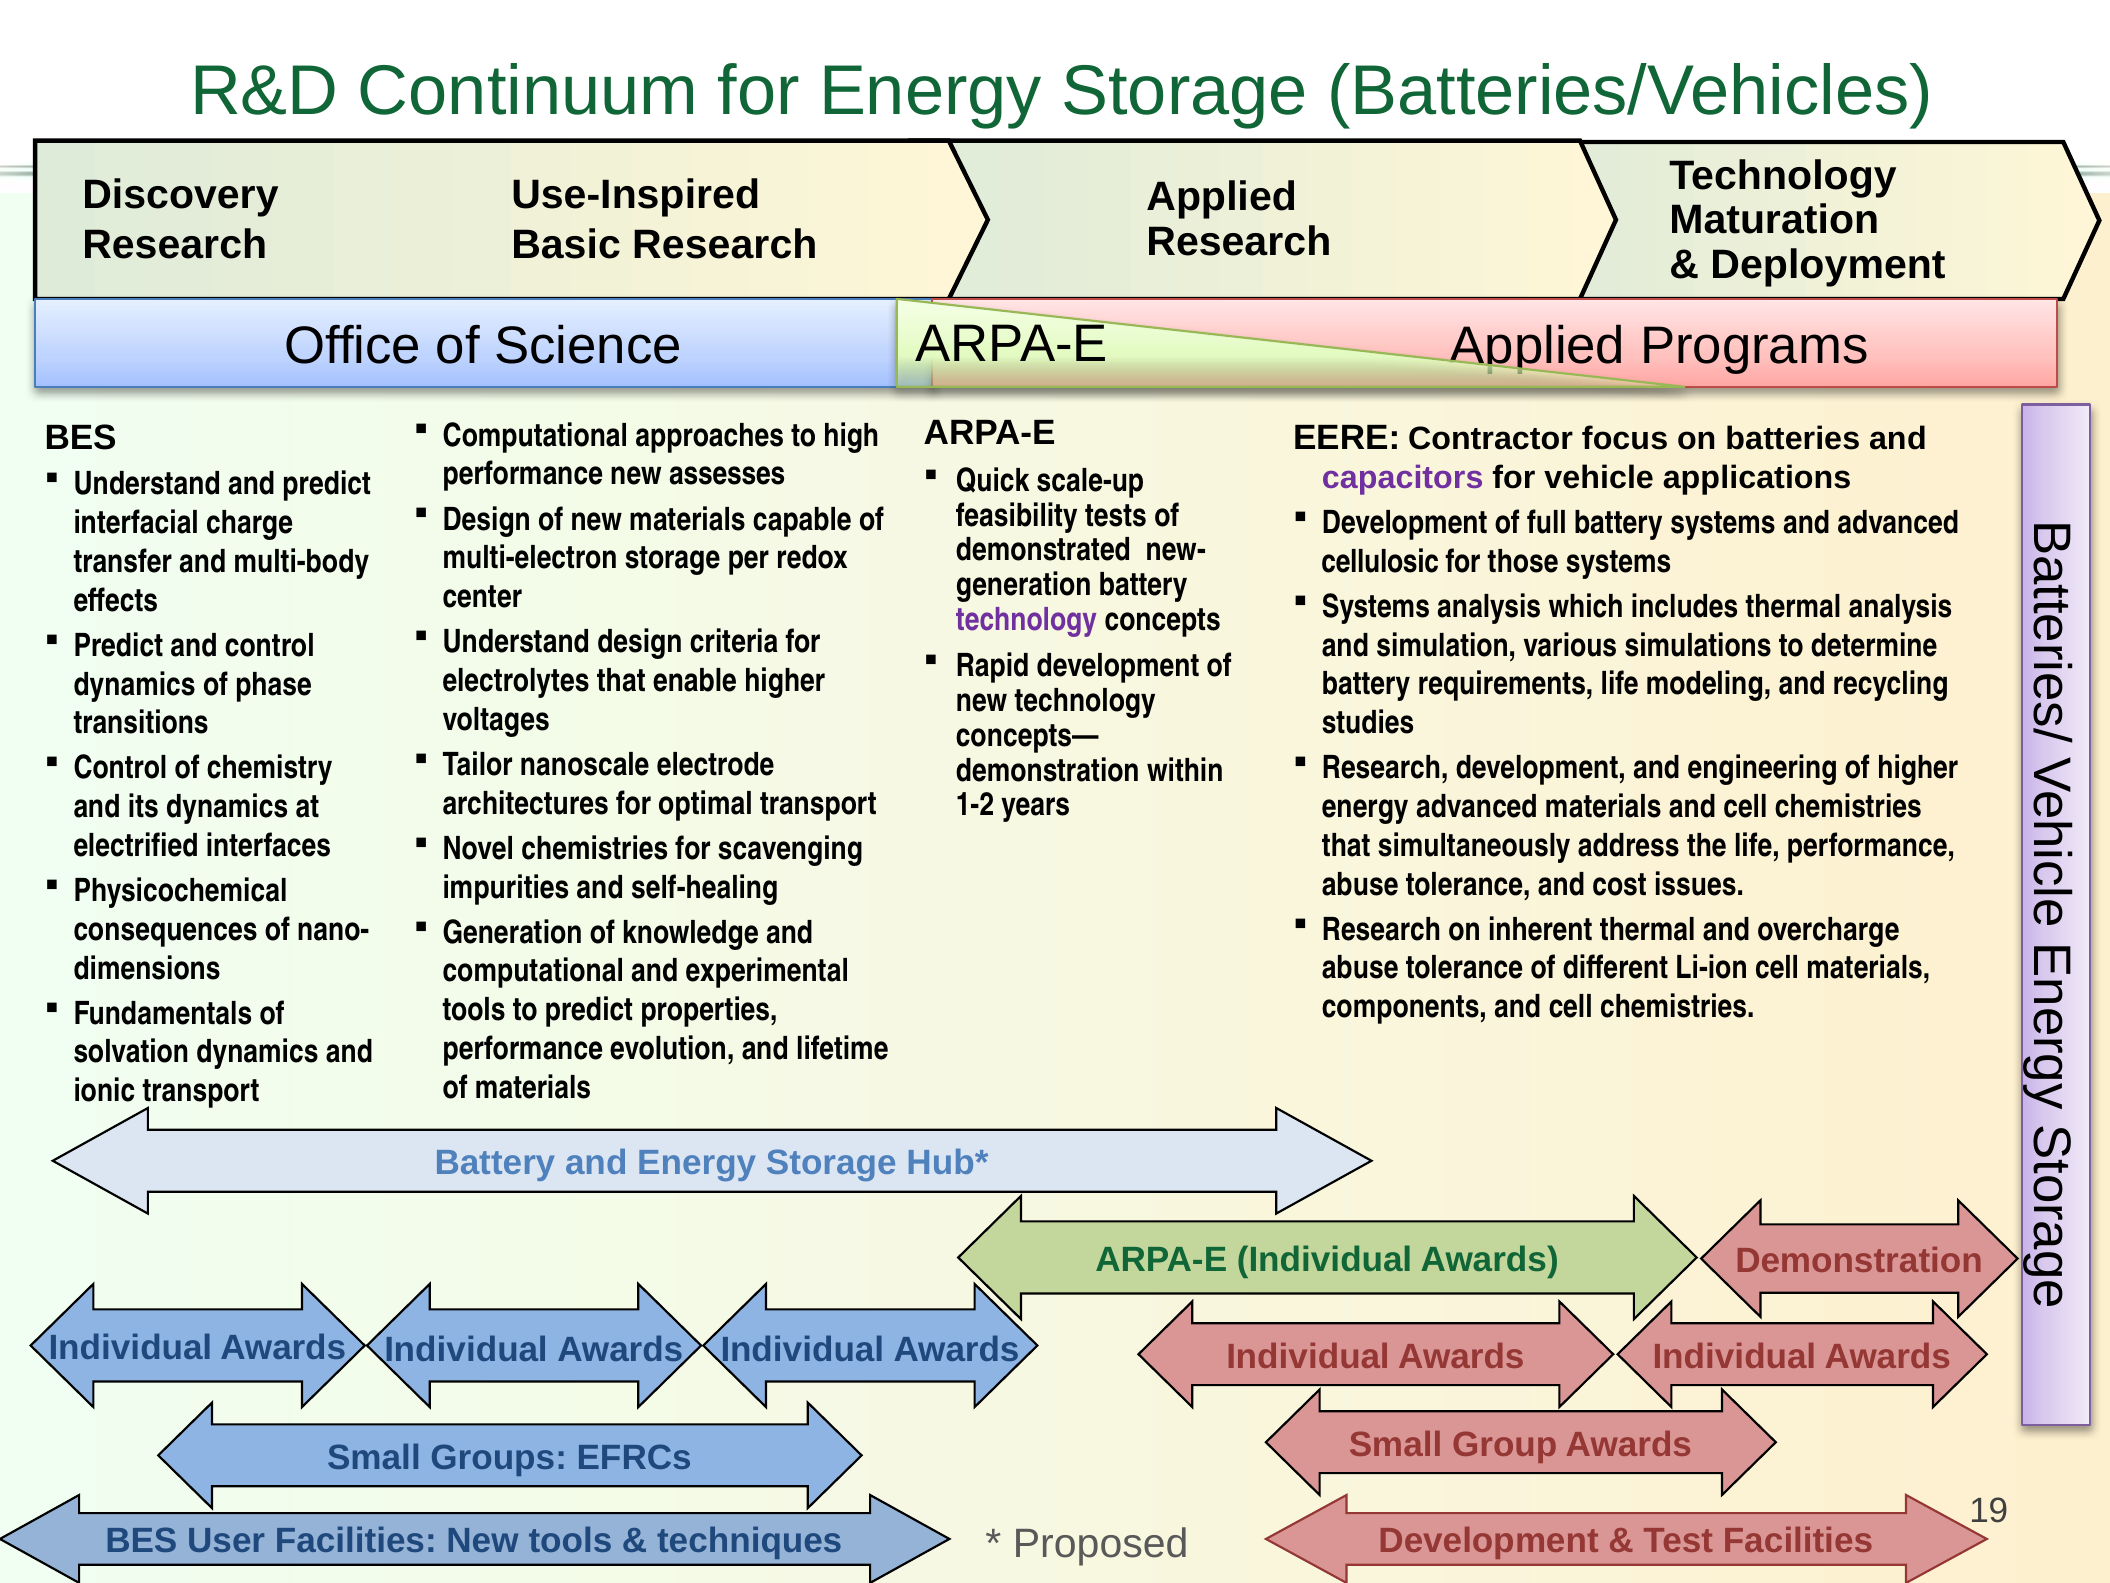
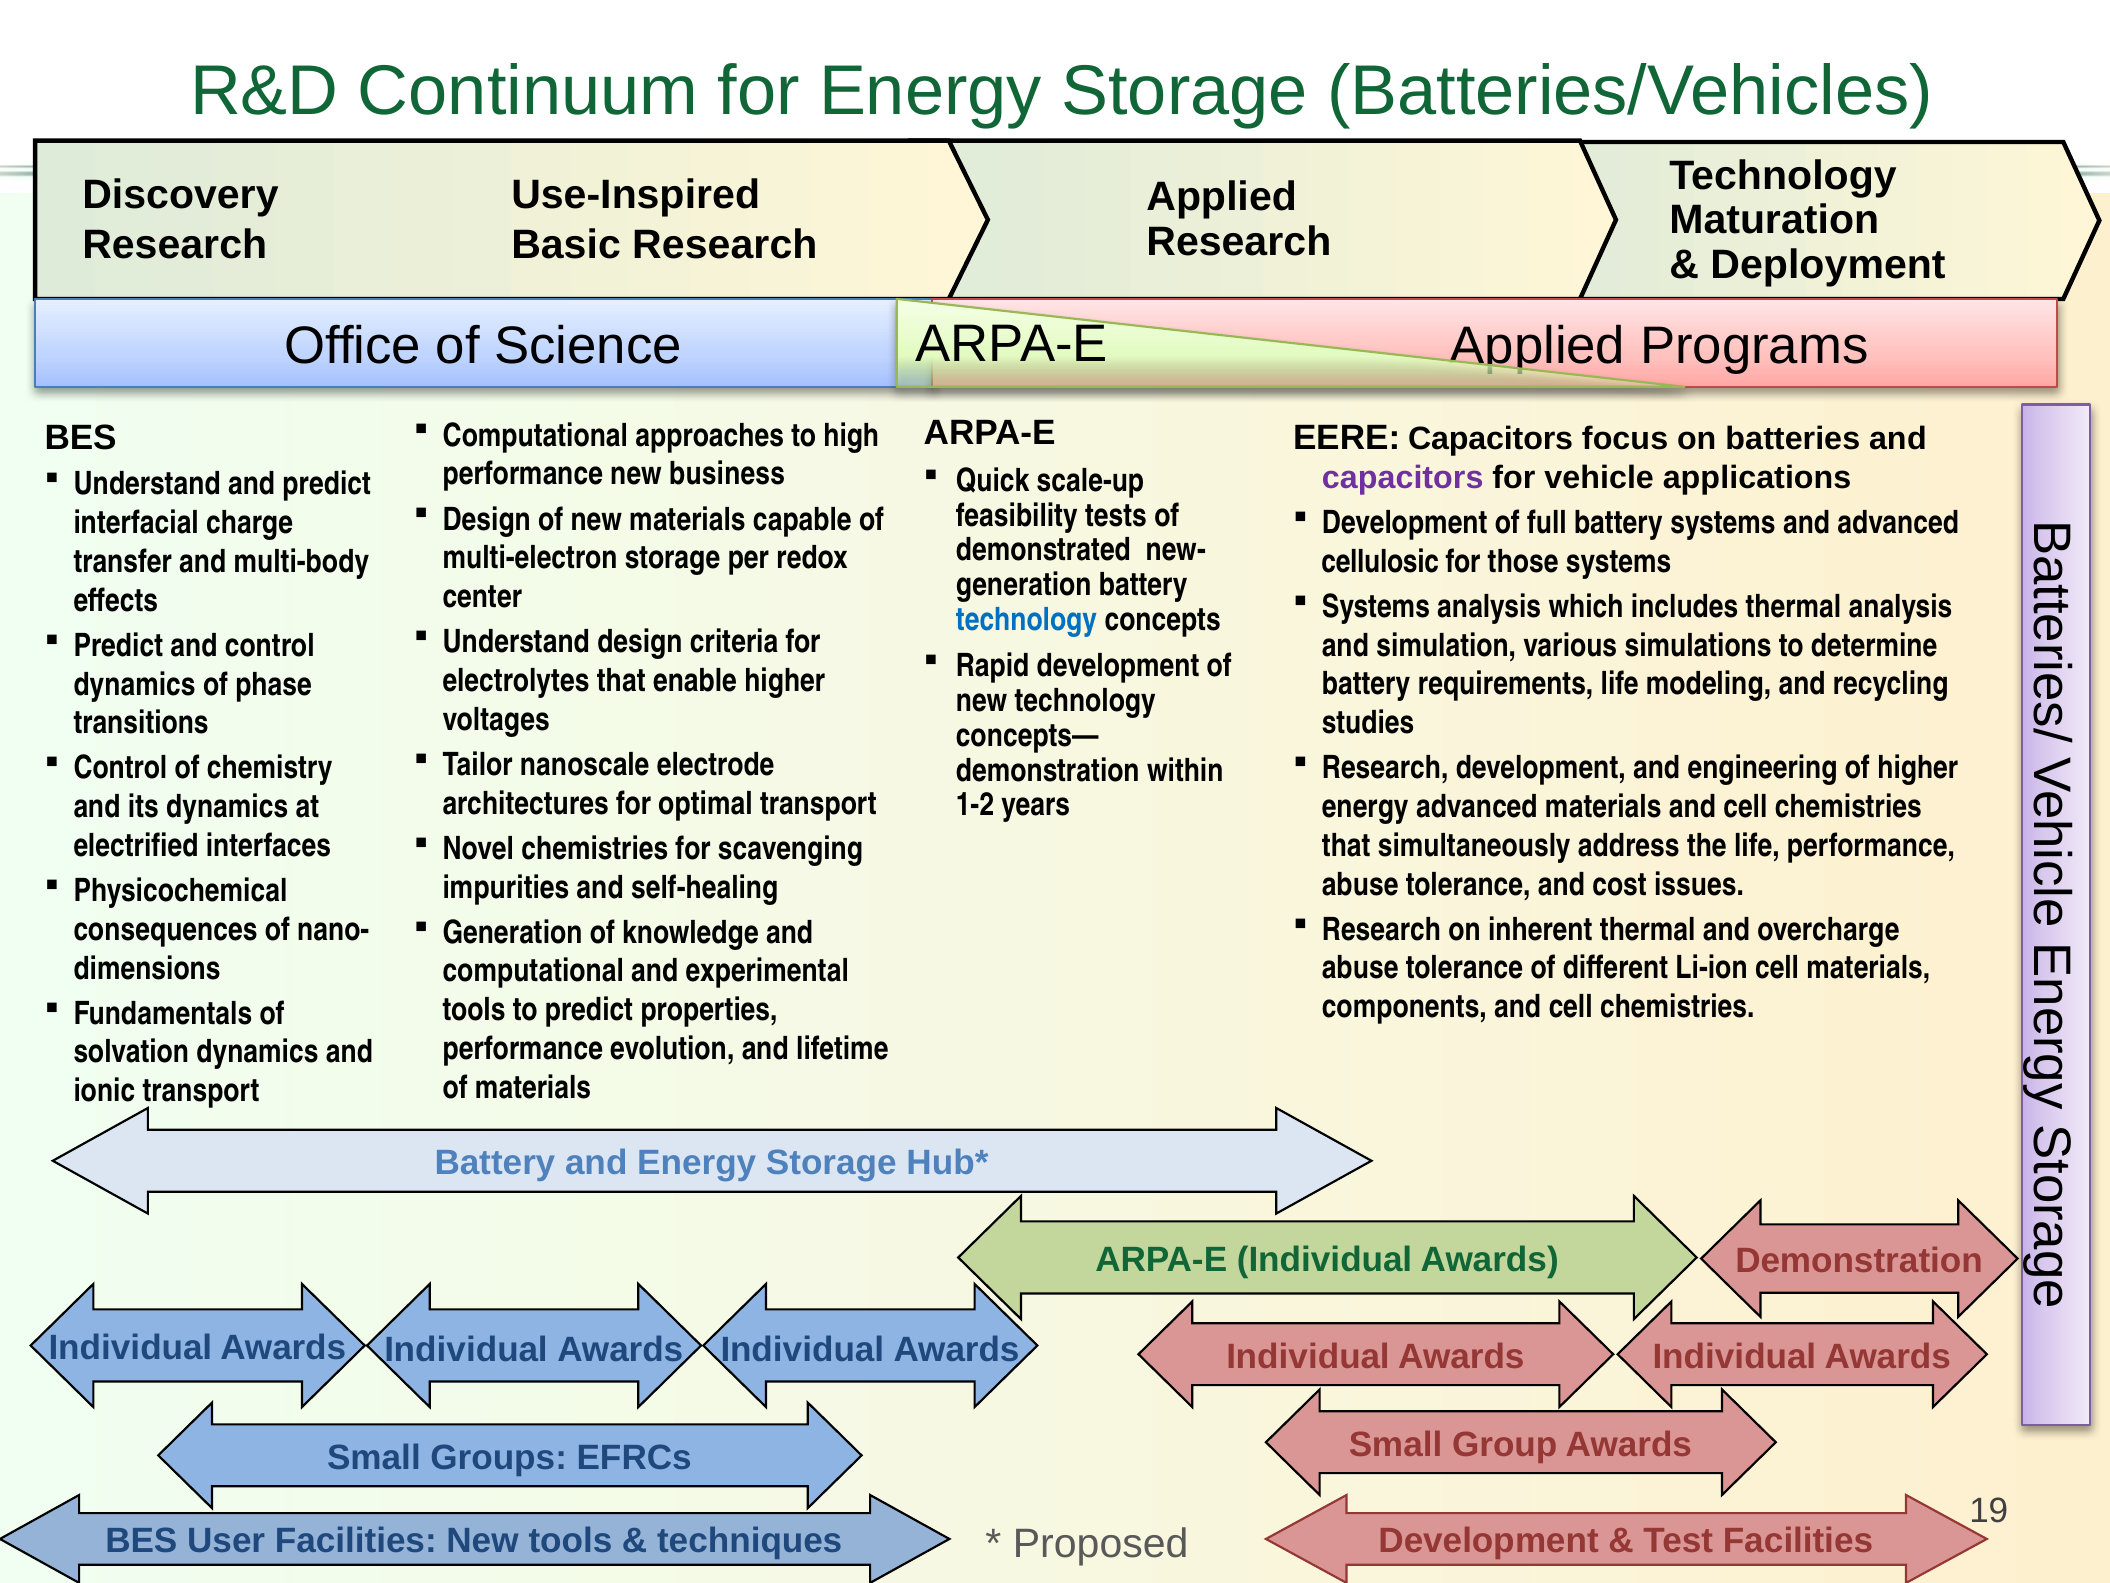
EERE Contractor: Contractor -> Capacitors
assesses: assesses -> business
technology at (1027, 620) colour: purple -> blue
